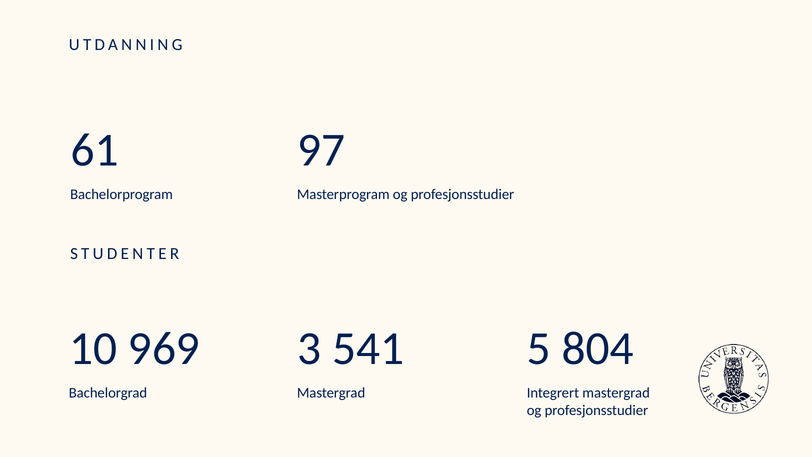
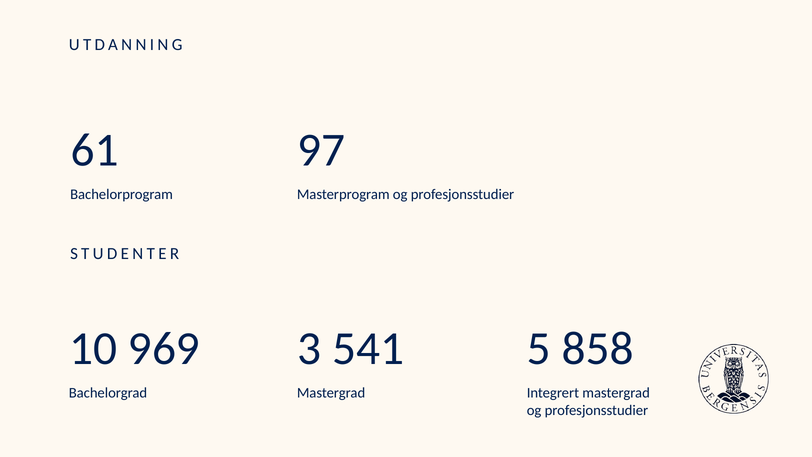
804: 804 -> 858
